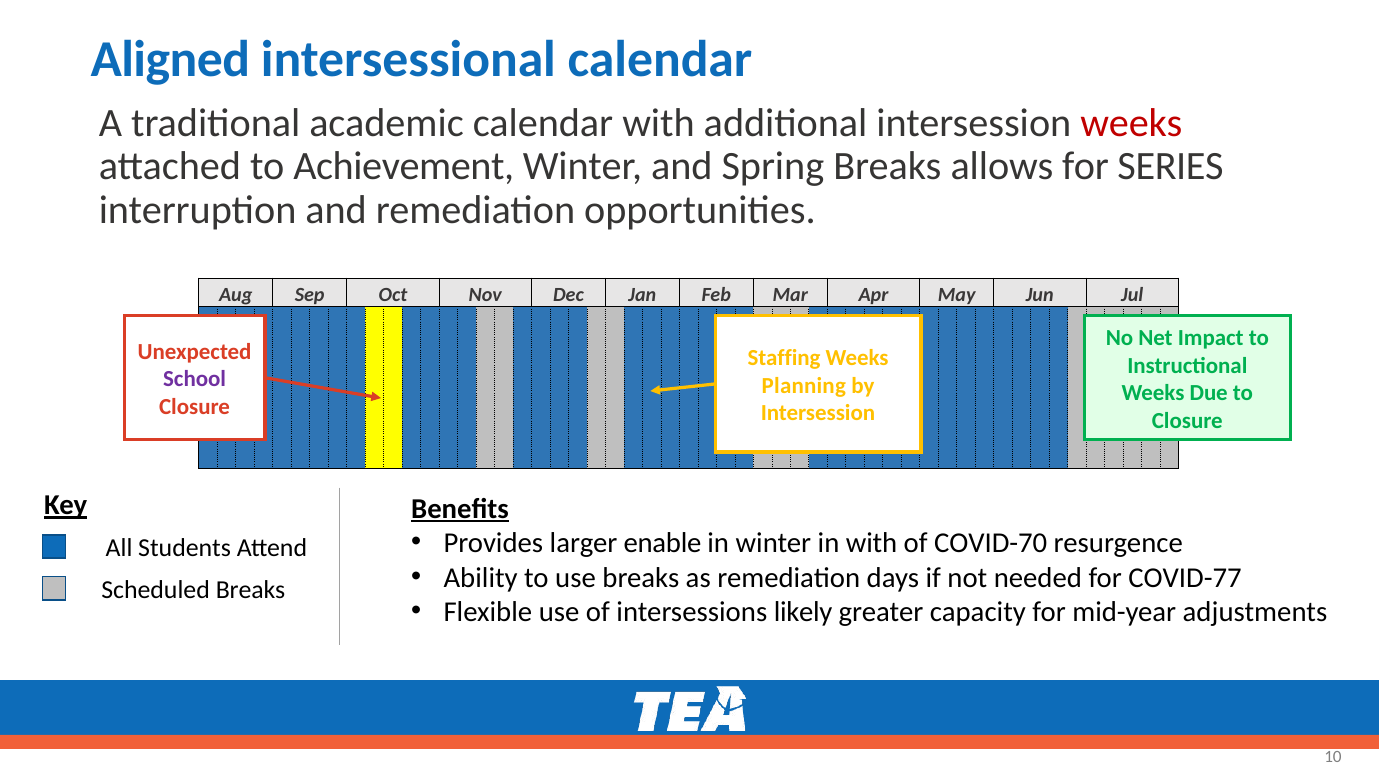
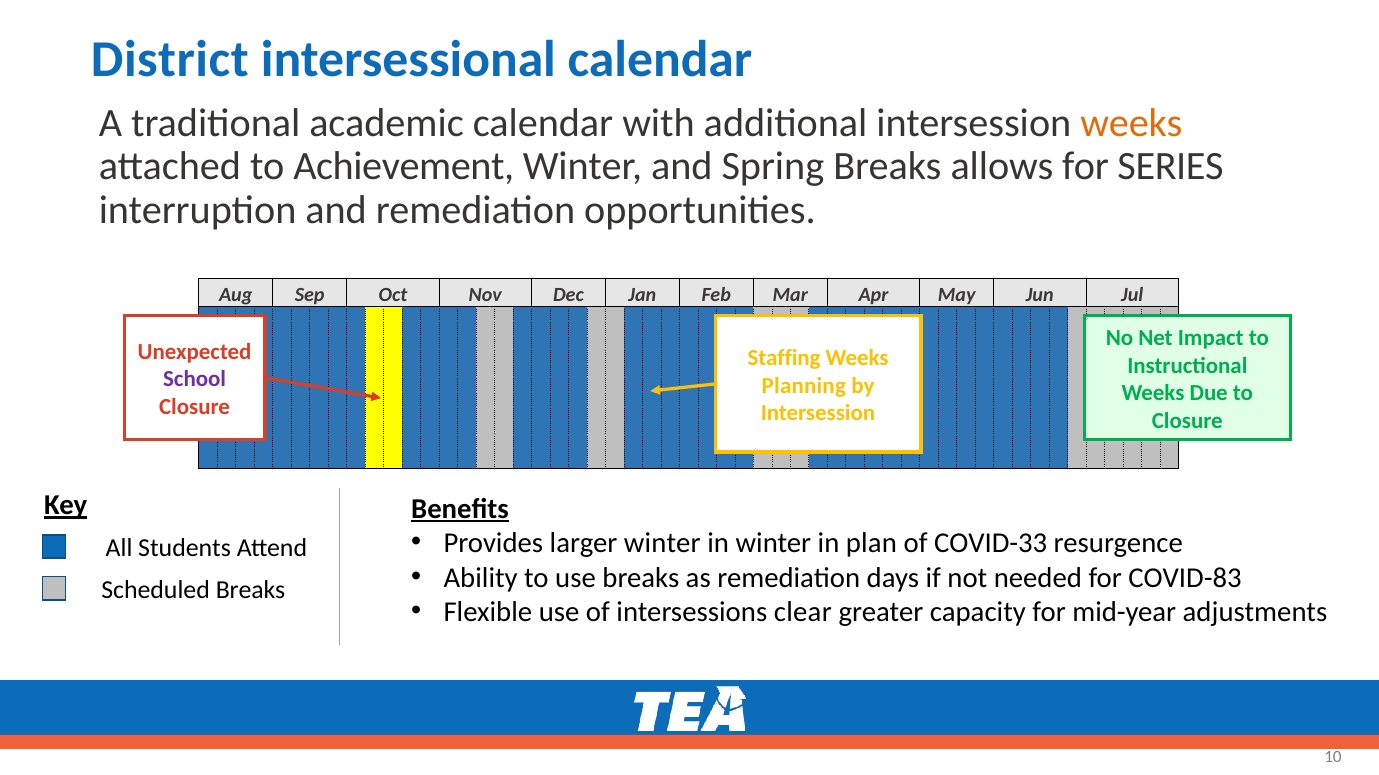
Aligned: Aligned -> District
weeks at (1131, 123) colour: red -> orange
larger enable: enable -> winter
in with: with -> plan
COVID-70: COVID-70 -> COVID-33
COVID-77: COVID-77 -> COVID-83
likely: likely -> clear
